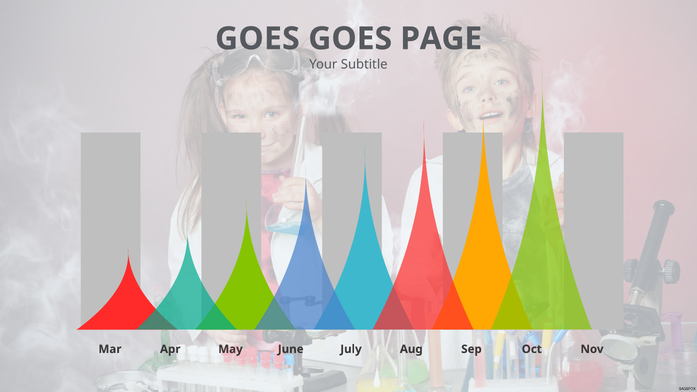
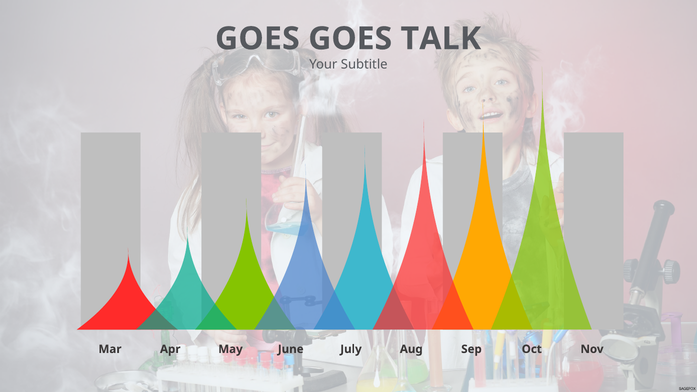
PAGE: PAGE -> TALK
